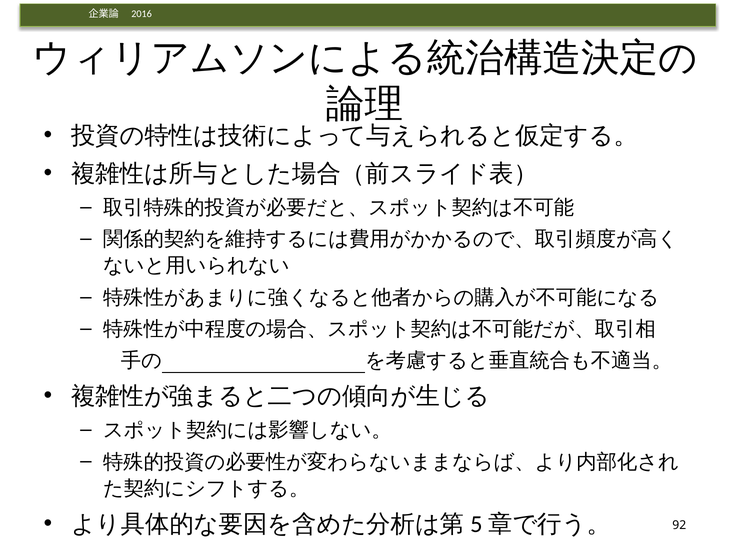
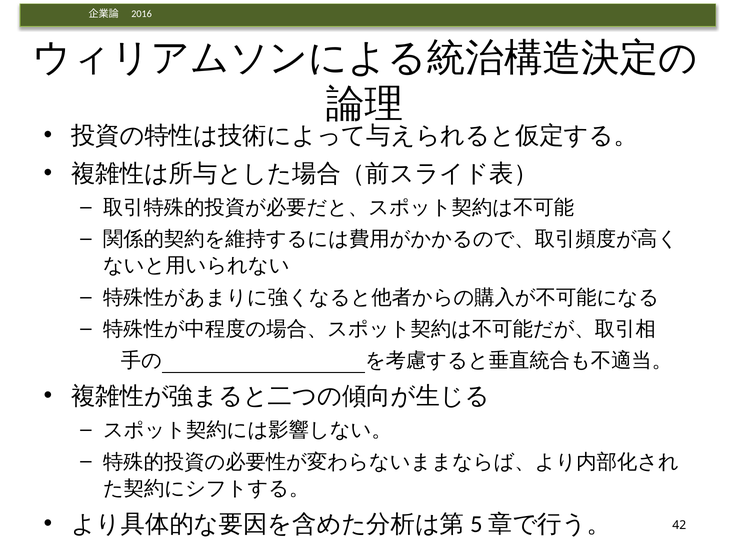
92: 92 -> 42
